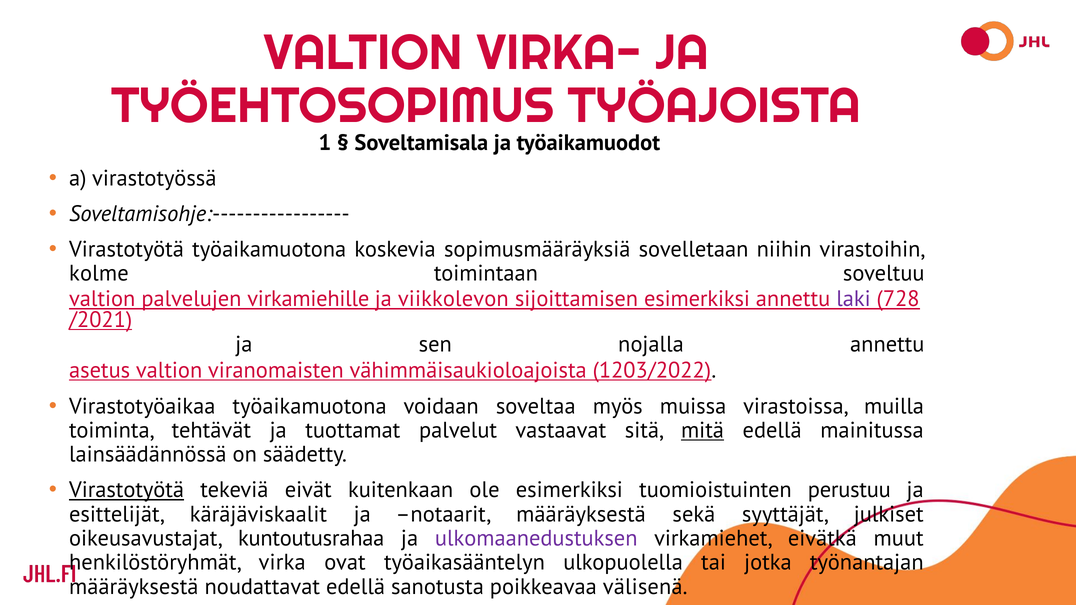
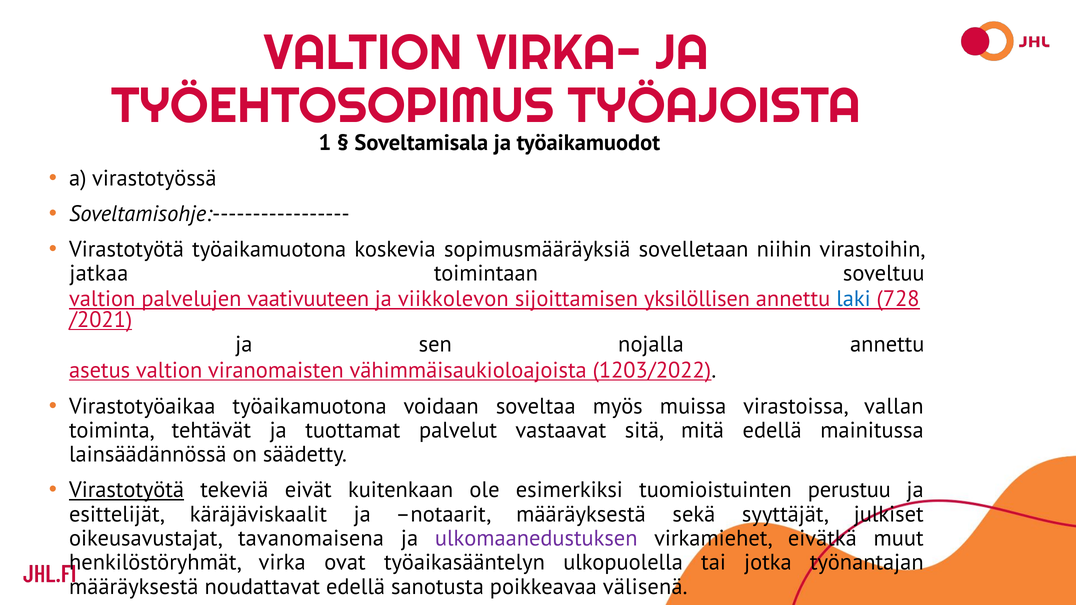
kolme: kolme -> jatkaa
virkamiehille: virkamiehille -> vaativuuteen
sijoittamisen esimerkiksi: esimerkiksi -> yksilöllisen
laki colour: purple -> blue
muilla: muilla -> vallan
mitä underline: present -> none
kuntoutusrahaa: kuntoutusrahaa -> tavanomaisena
